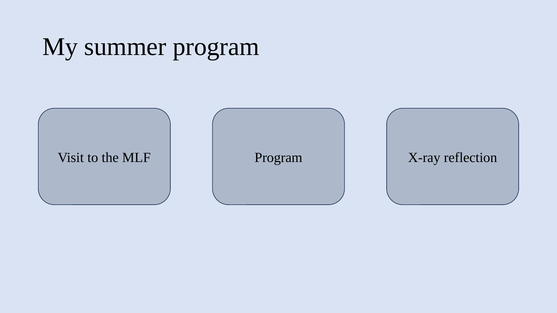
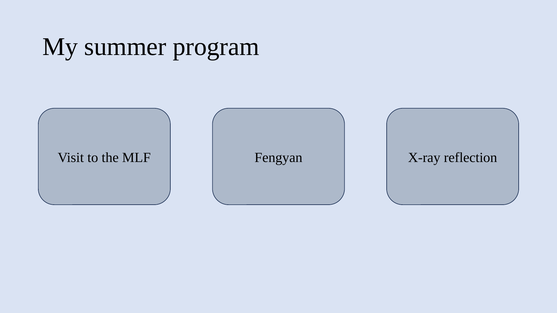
MLF Program: Program -> Fengyan
